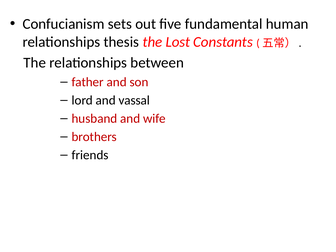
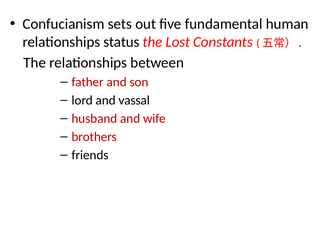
thesis: thesis -> status
